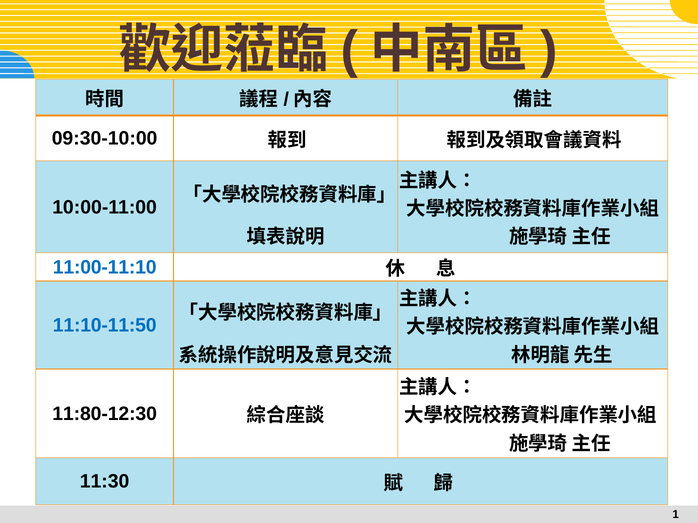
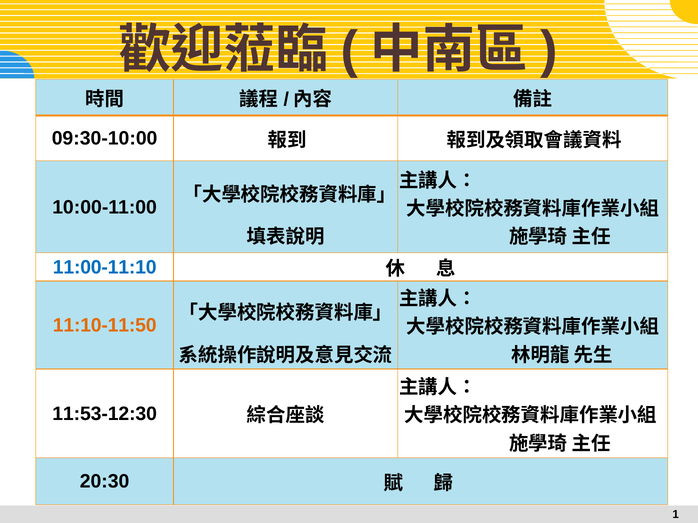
11:10-11:50 colour: blue -> orange
11:80-12:30: 11:80-12:30 -> 11:53-12:30
11:30: 11:30 -> 20:30
